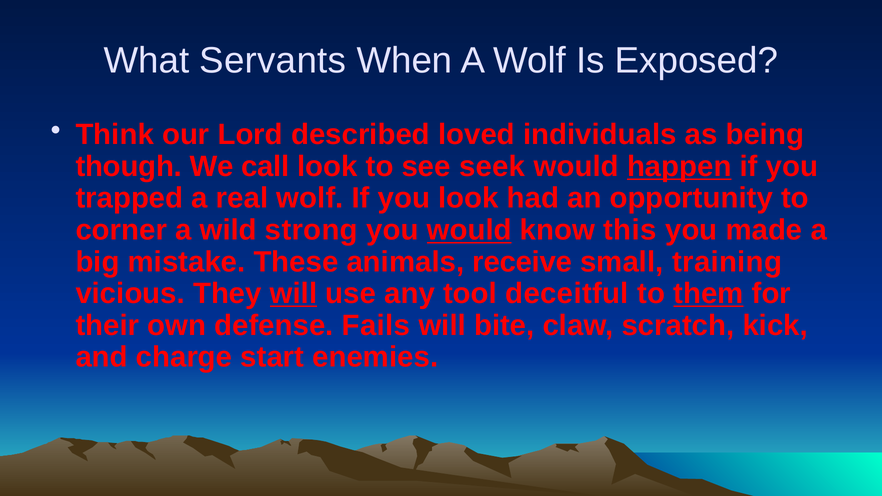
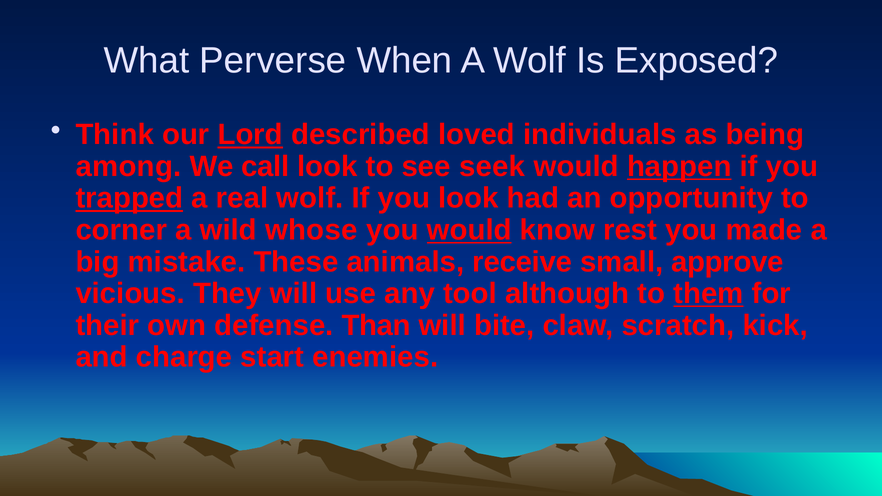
Servants: Servants -> Perverse
Lord underline: none -> present
though: though -> among
trapped underline: none -> present
strong: strong -> whose
this: this -> rest
training: training -> approve
will at (294, 294) underline: present -> none
deceitful: deceitful -> although
Fails: Fails -> Than
